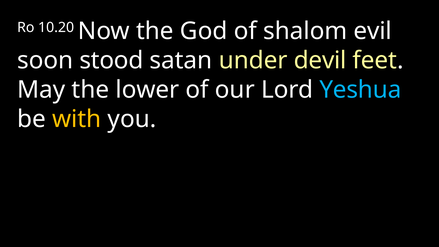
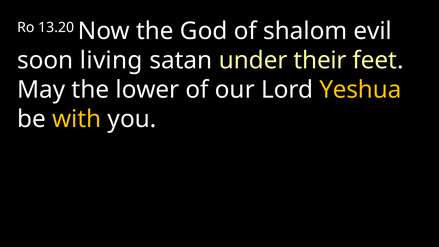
10.20: 10.20 -> 13.20
stood: stood -> living
devil: devil -> their
Yeshua colour: light blue -> yellow
